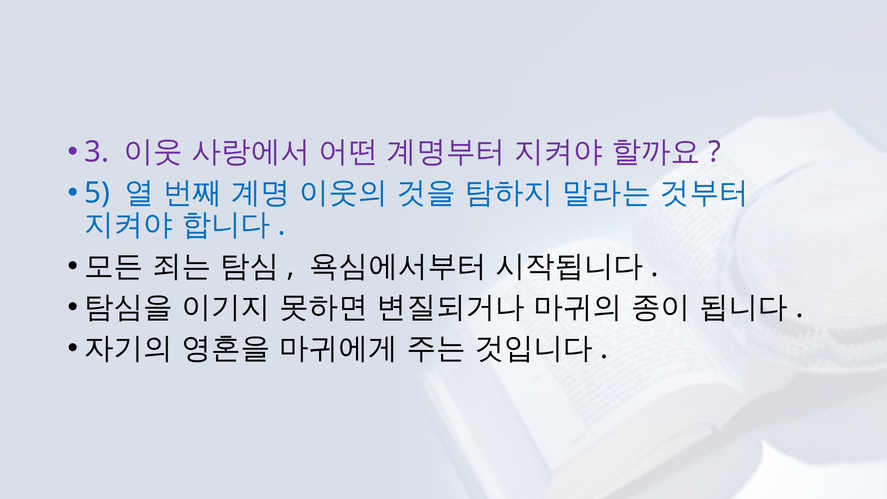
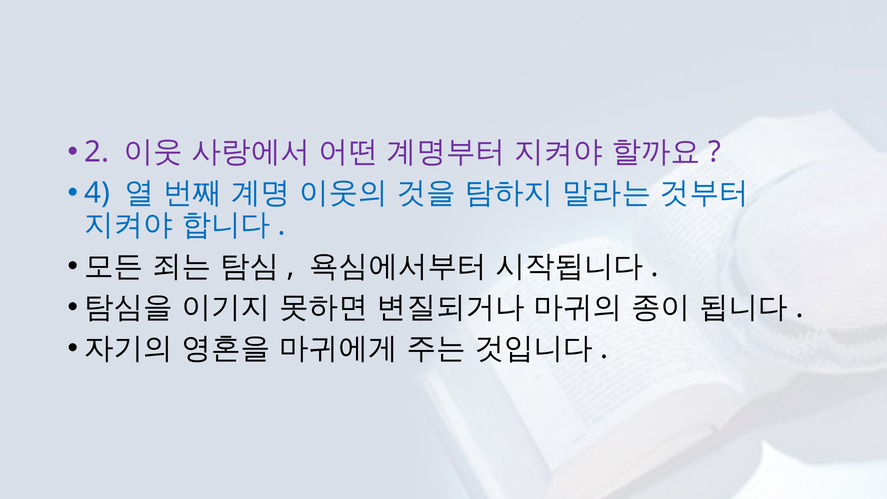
3: 3 -> 2
5: 5 -> 4
